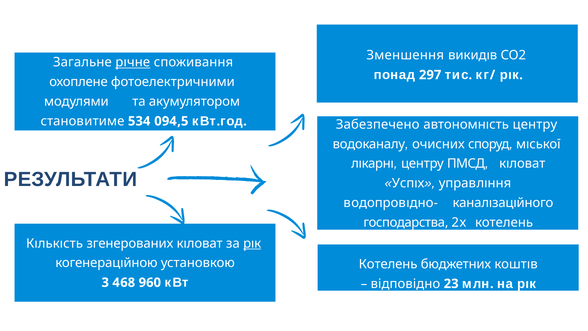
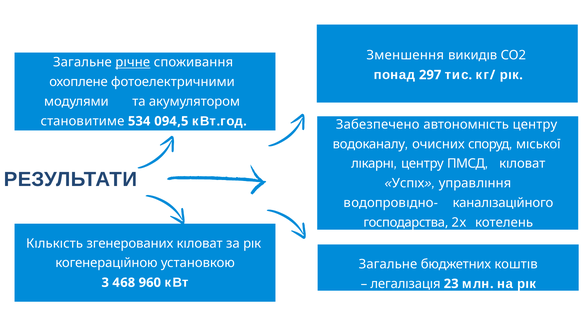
рıк at (252, 243) underline: present -> none
Котелень at (388, 264): Котелень -> Загальне
відповідно: відповідно -> легалıзацıя
